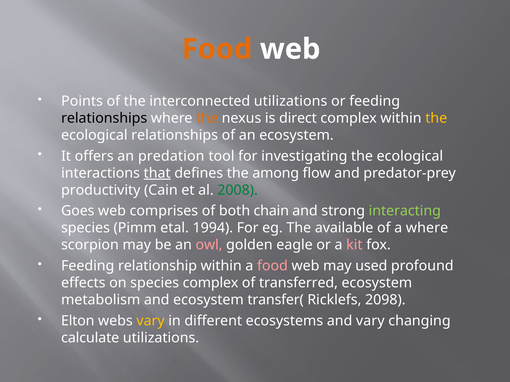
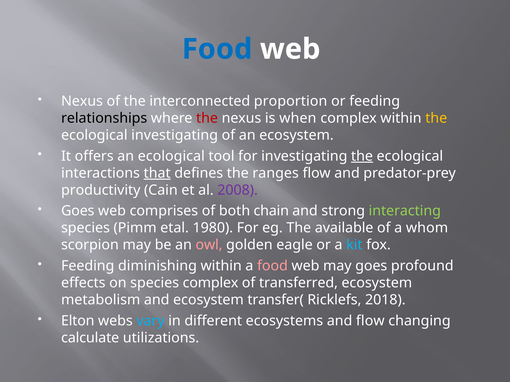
Food at (217, 49) colour: orange -> blue
Points at (82, 101): Points -> Nexus
interconnected utilizations: utilizations -> proportion
the at (207, 118) colour: orange -> red
direct: direct -> when
ecological relationships: relationships -> investigating
an predation: predation -> ecological
the at (362, 156) underline: none -> present
among: among -> ranges
2008 colour: green -> purple
1994: 1994 -> 1980
a where: where -> whom
kit colour: pink -> light blue
relationship: relationship -> diminishing
may used: used -> goes
2098: 2098 -> 2018
vary at (151, 321) colour: yellow -> light blue
and vary: vary -> flow
